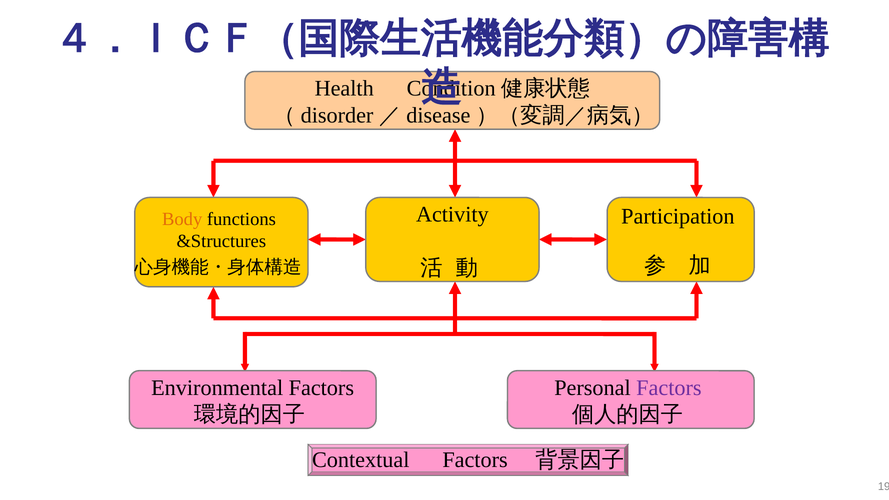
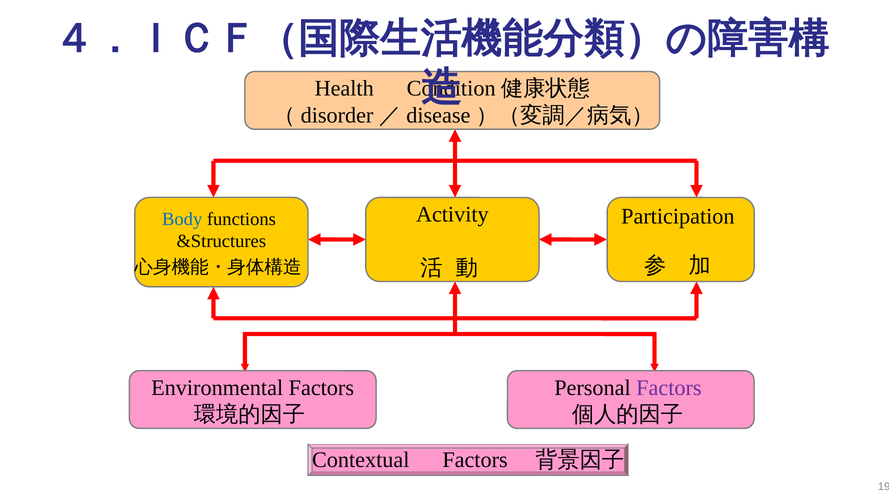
Body colour: orange -> blue
